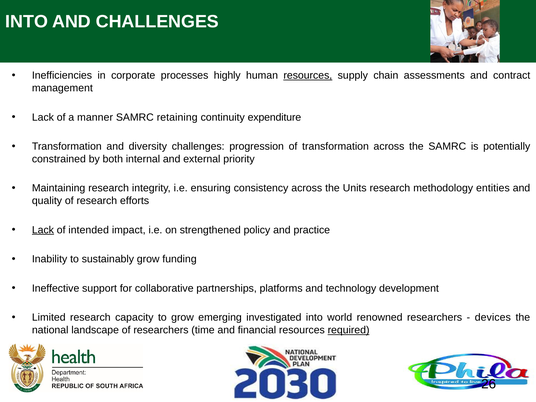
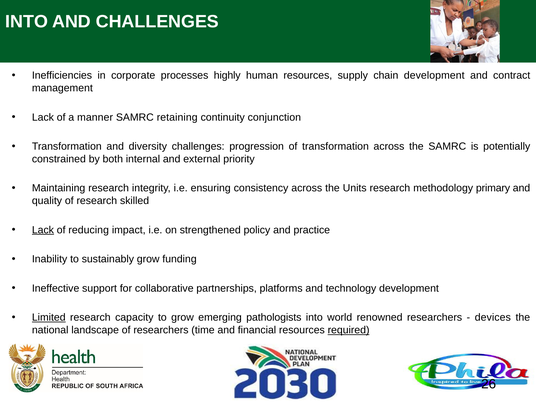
resources at (308, 76) underline: present -> none
chain assessments: assessments -> development
expenditure: expenditure -> conjunction
entities: entities -> primary
efforts: efforts -> skilled
intended: intended -> reducing
Limited underline: none -> present
investigated: investigated -> pathologists
